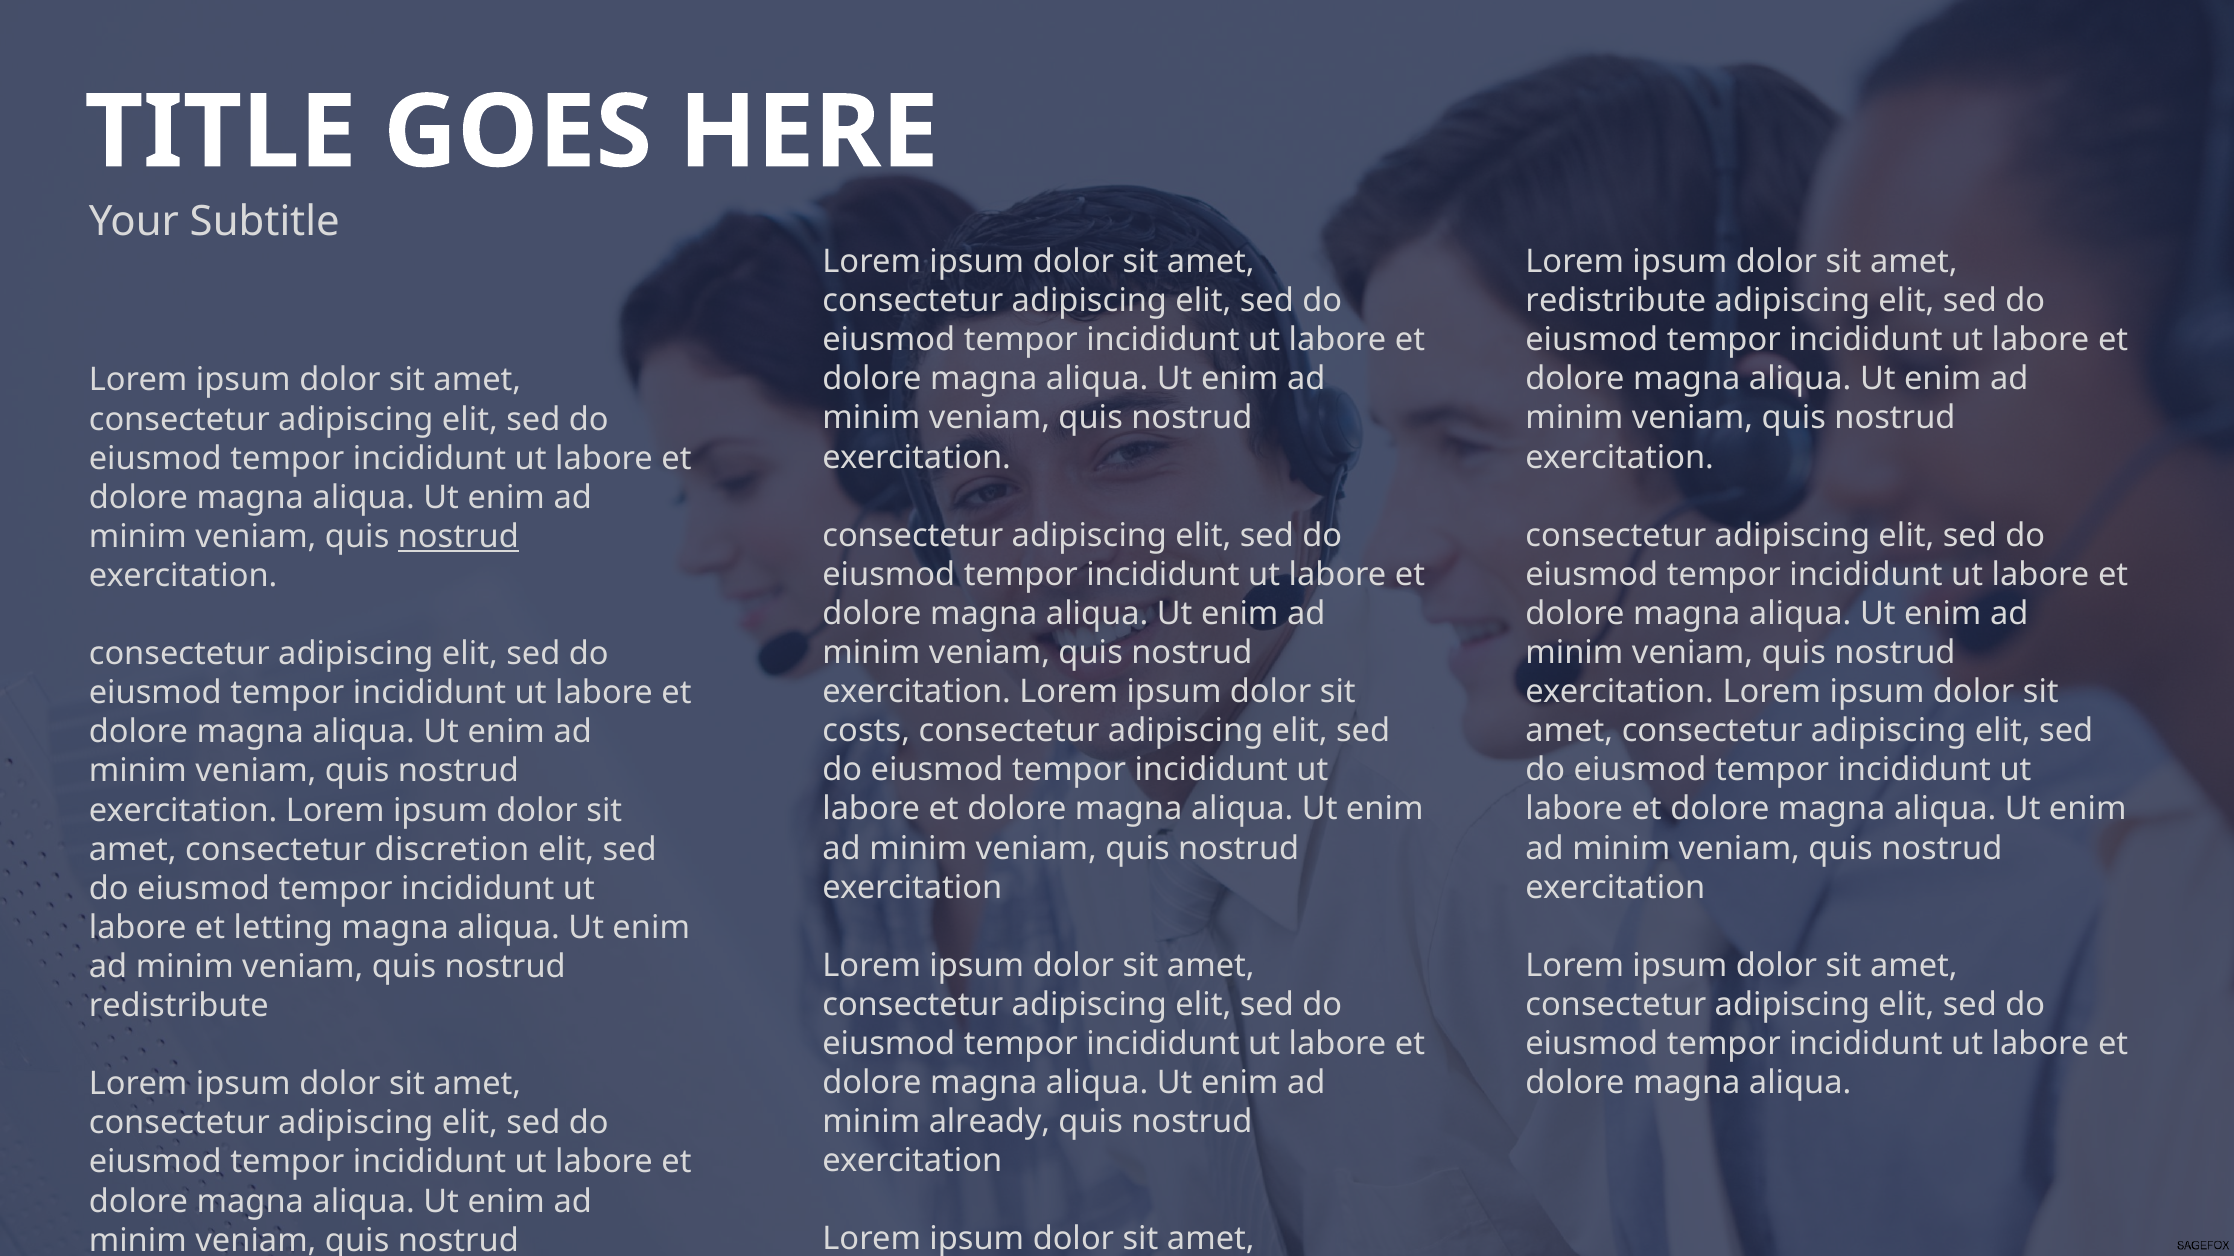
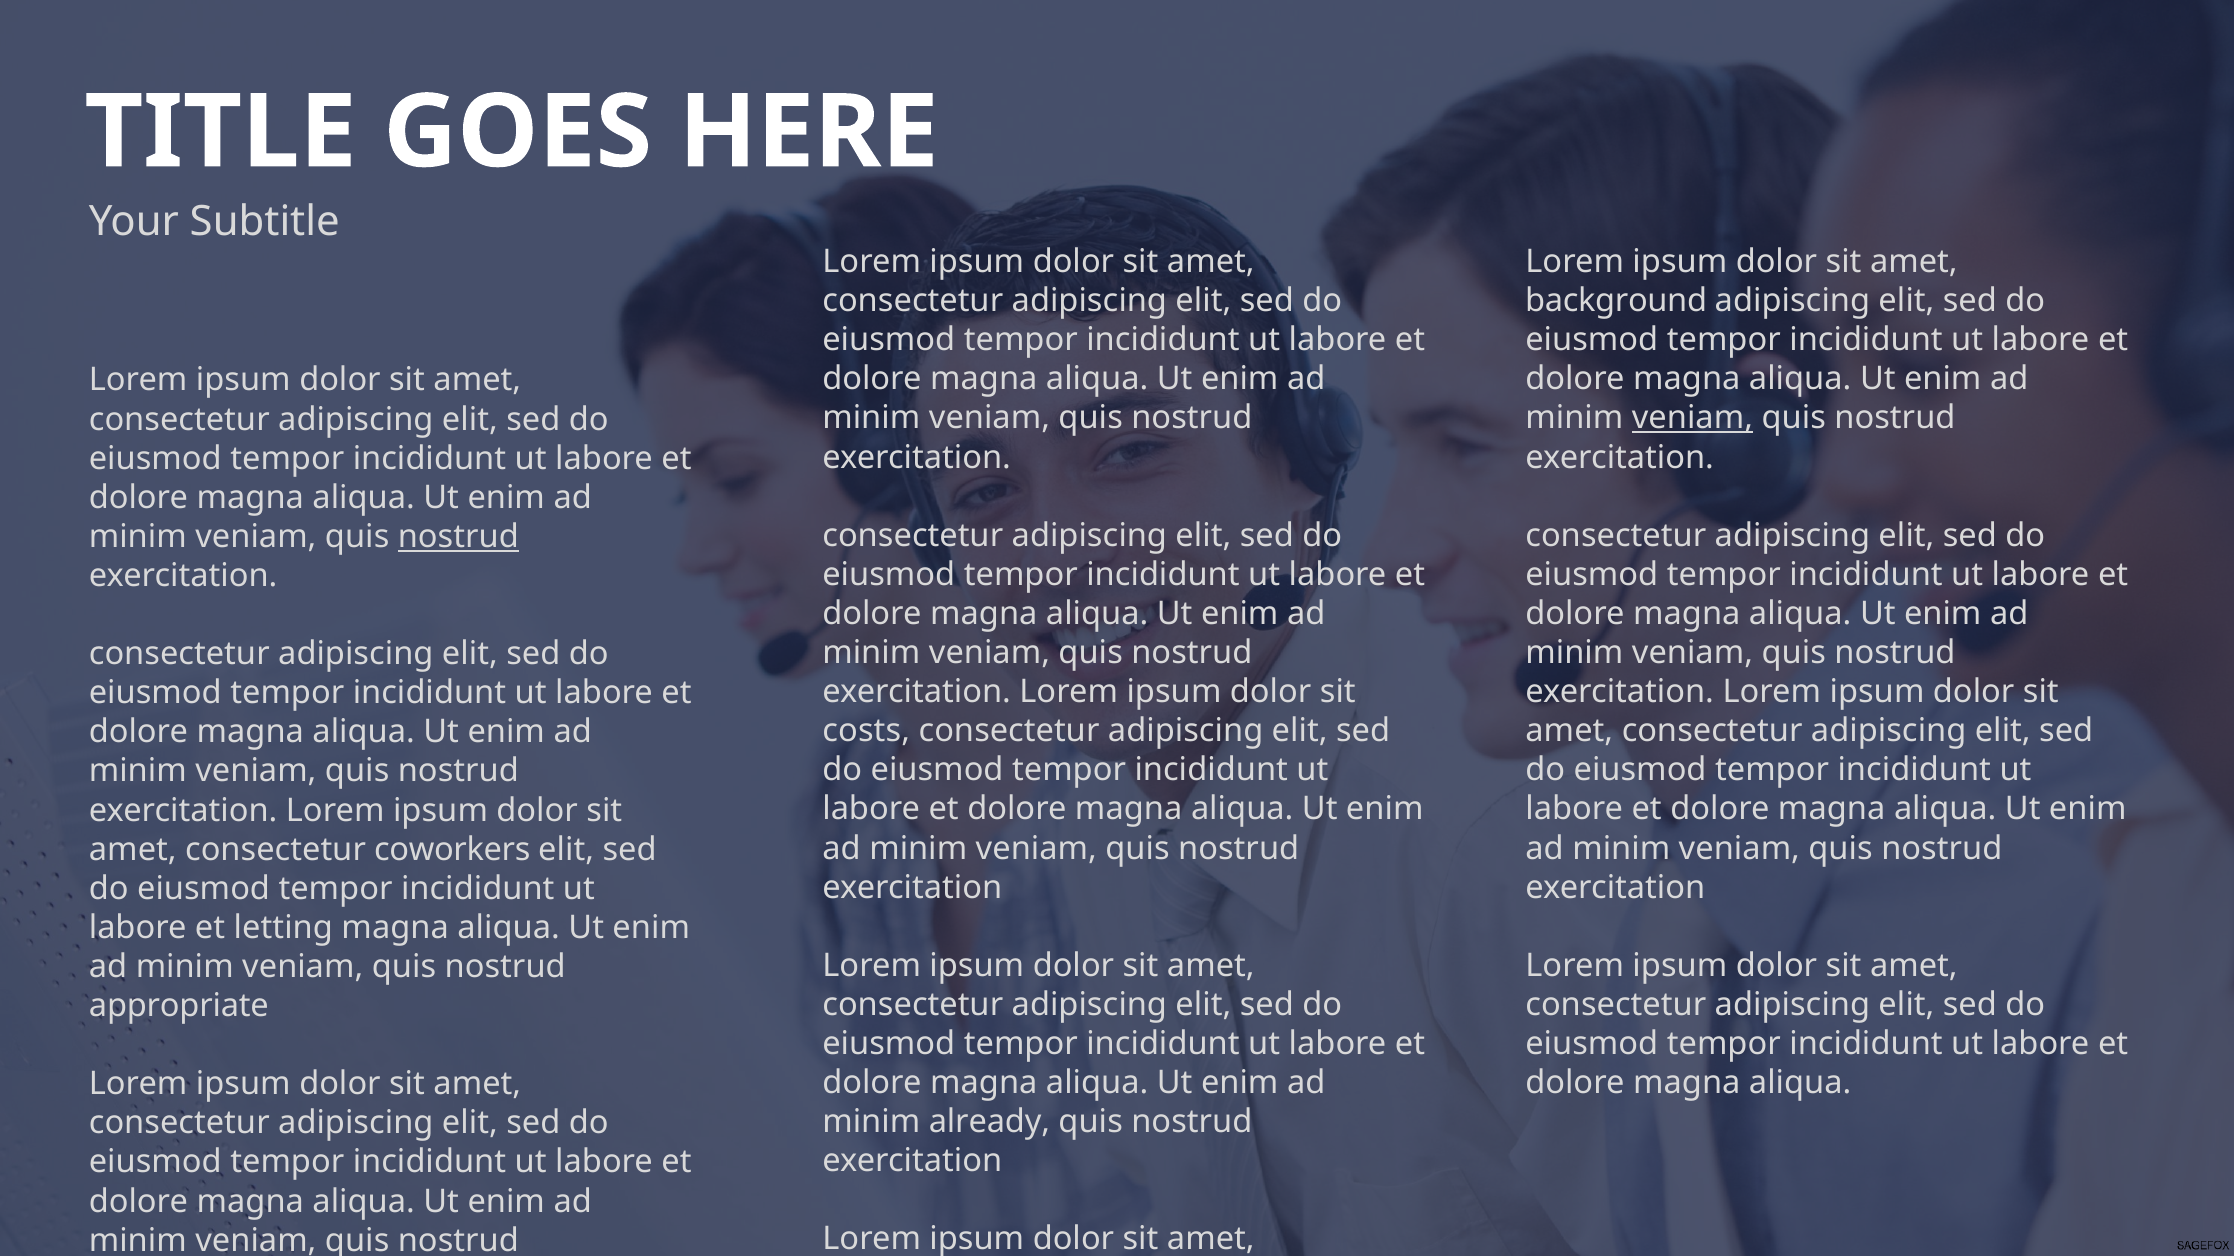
redistribute at (1616, 301): redistribute -> background
veniam at (1692, 418) underline: none -> present
discretion: discretion -> coworkers
redistribute at (179, 1006): redistribute -> appropriate
